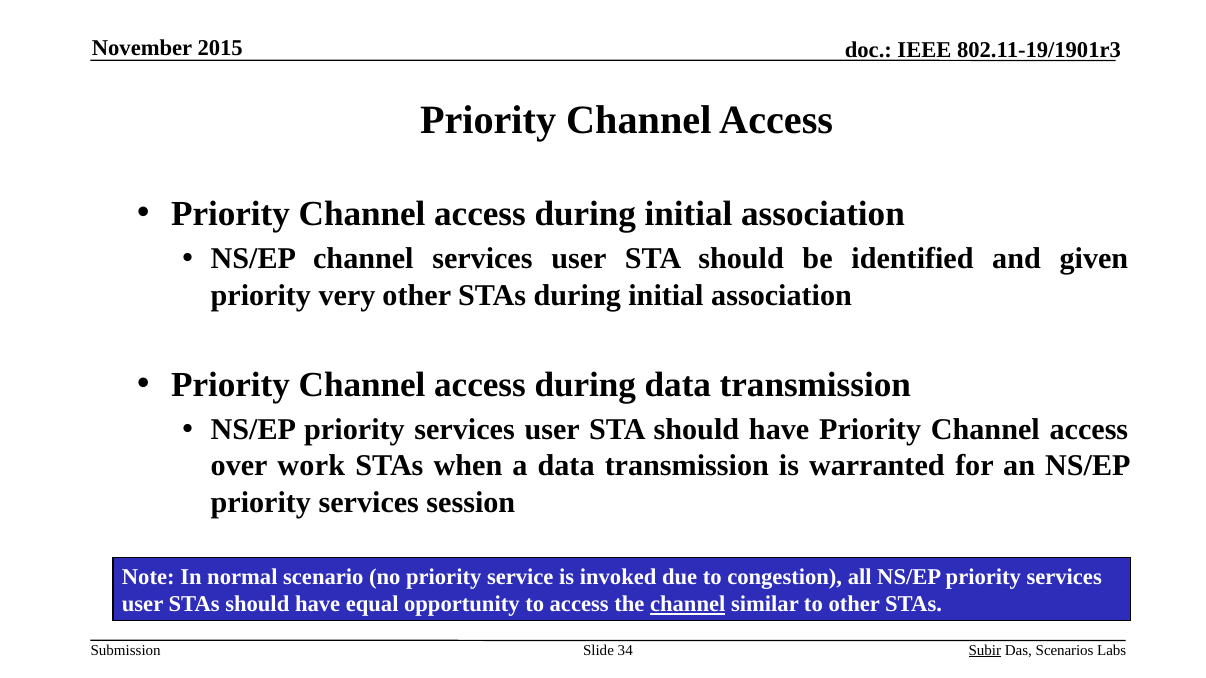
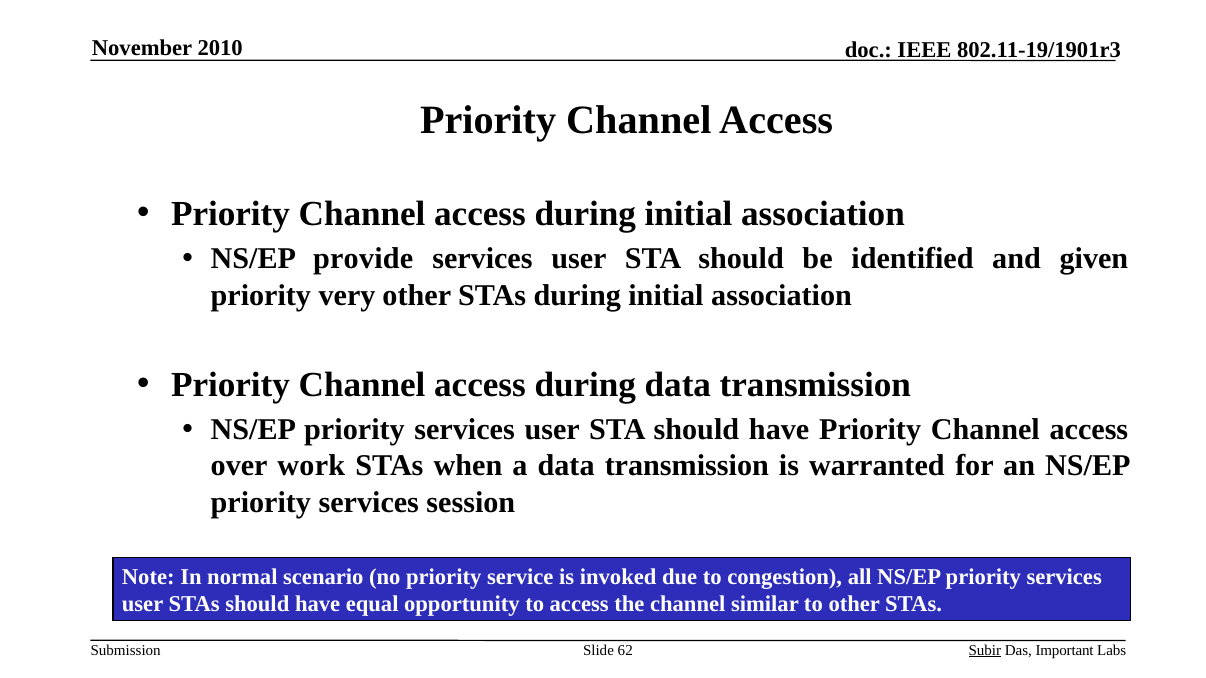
2015: 2015 -> 2010
NS/EP channel: channel -> provide
channel at (688, 604) underline: present -> none
34: 34 -> 62
Scenarios: Scenarios -> Important
